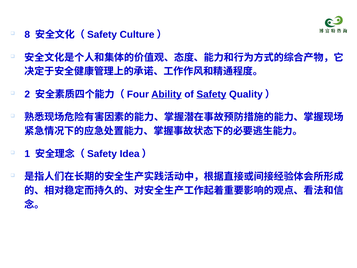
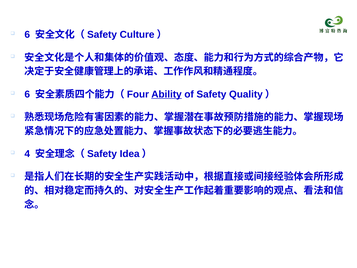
8 at (27, 35): 8 -> 6
2 at (27, 94): 2 -> 6
Safety underline: present -> none
1: 1 -> 4
